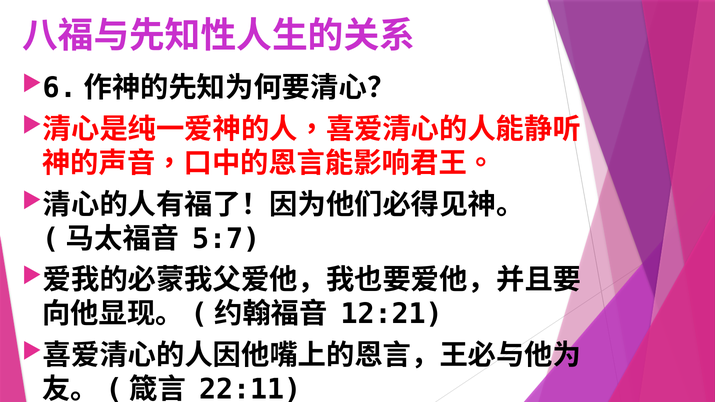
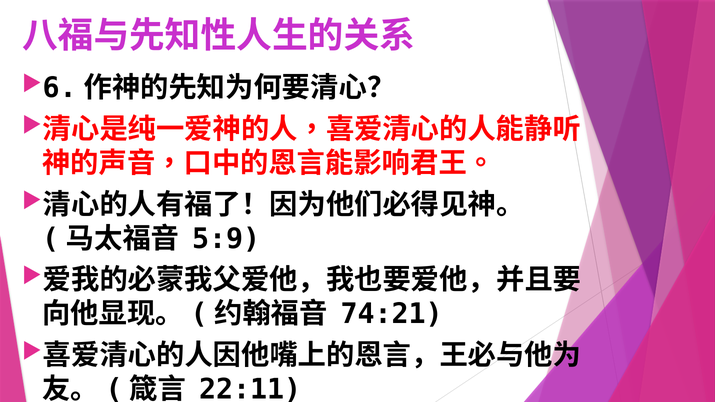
5:7: 5:7 -> 5:9
12:21: 12:21 -> 74:21
